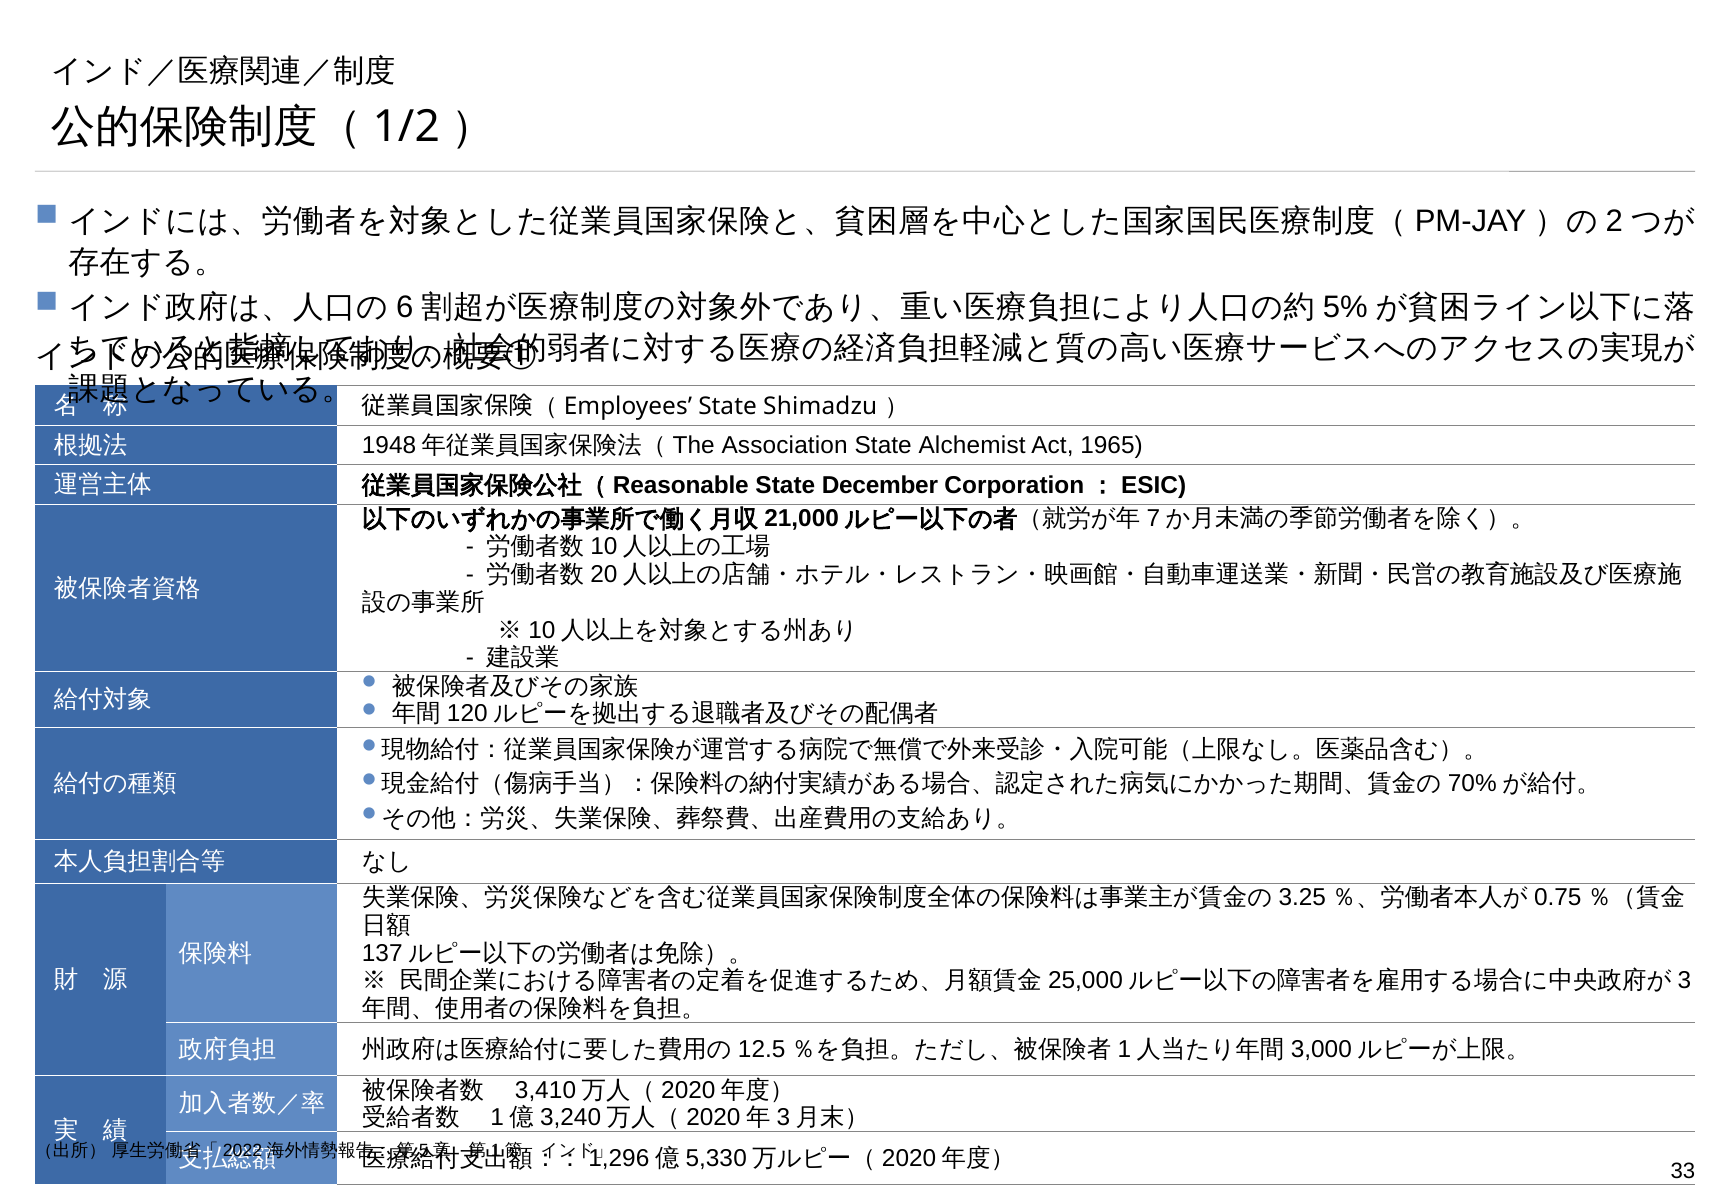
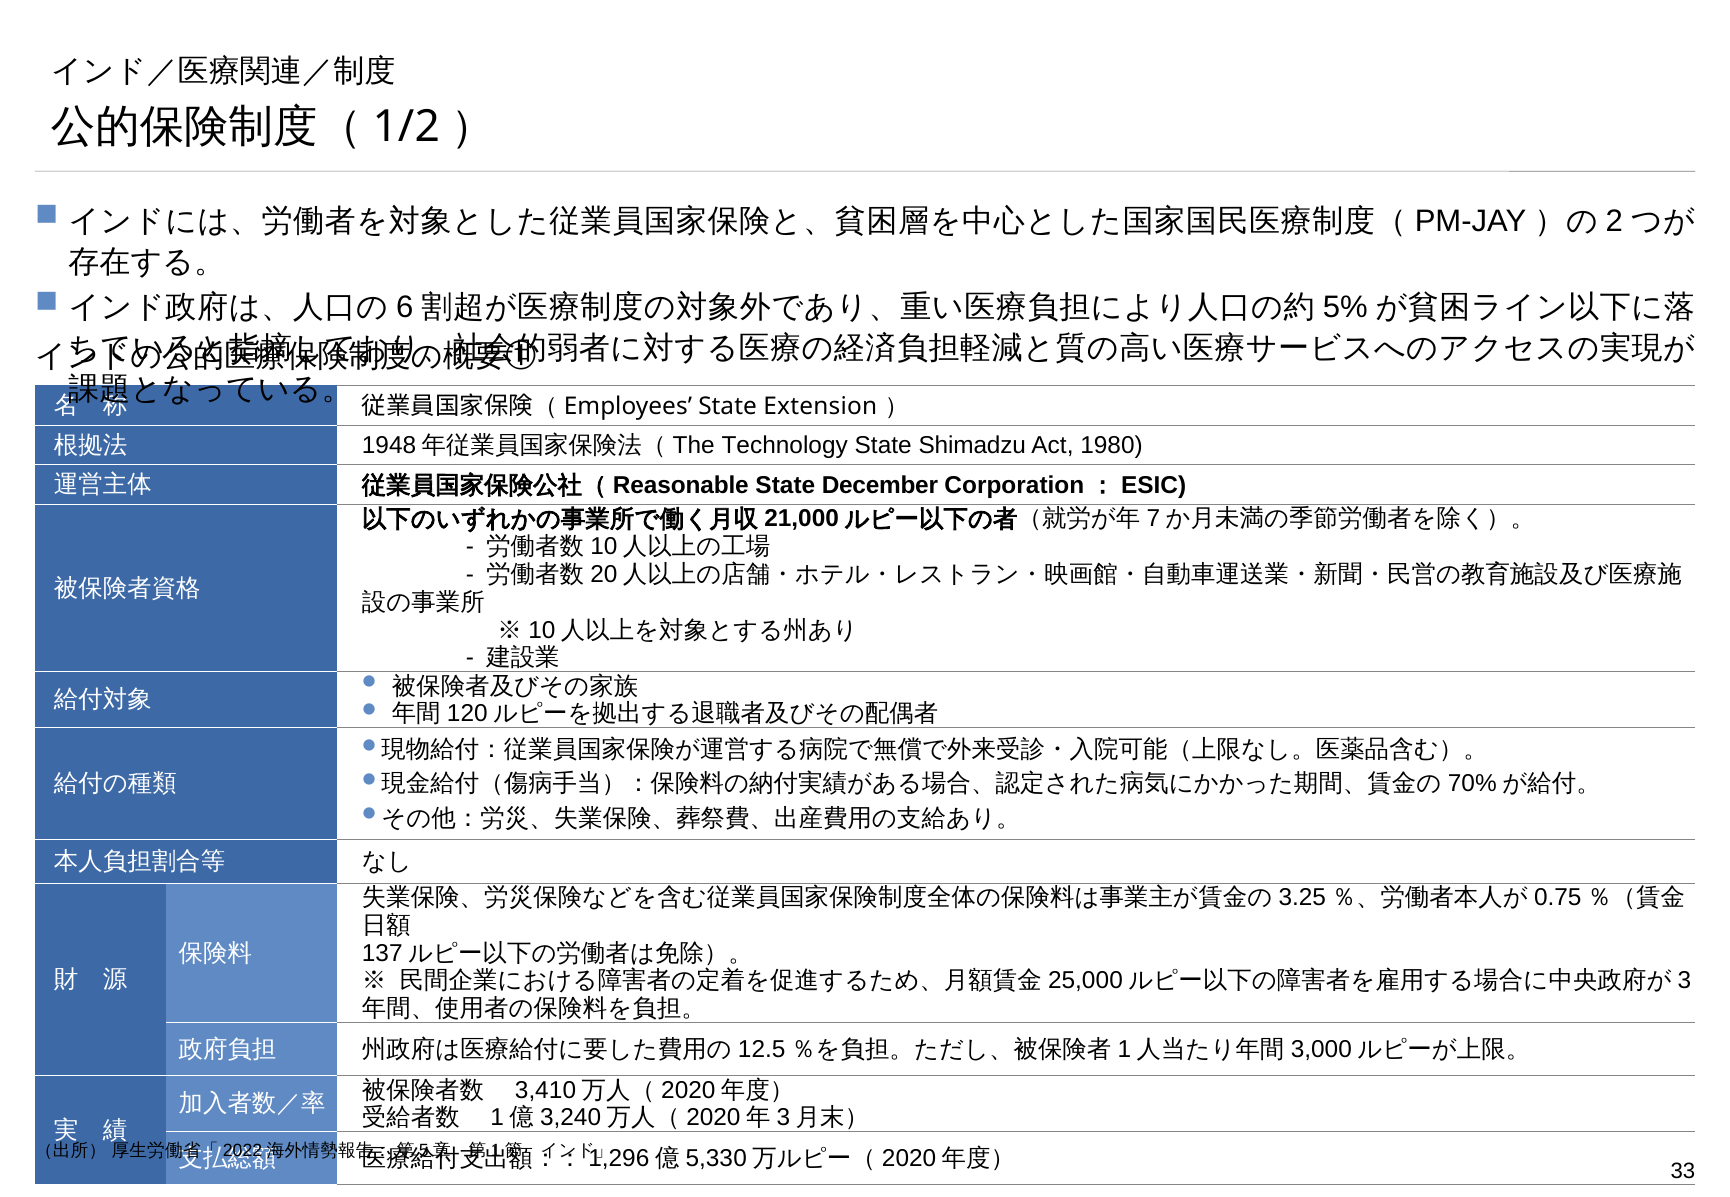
Shimadzu: Shimadzu -> Extension
Association: Association -> Technology
Alchemist: Alchemist -> Shimadzu
1965: 1965 -> 1980
